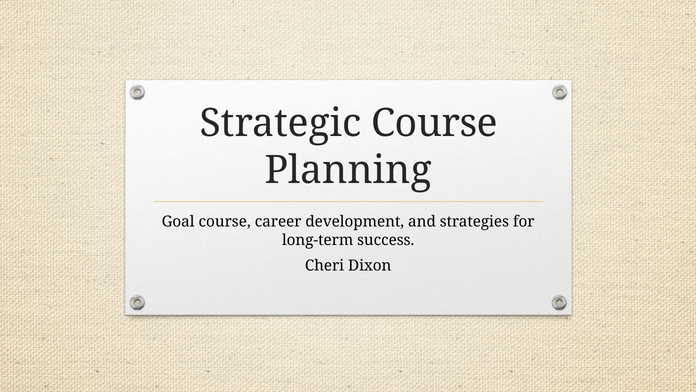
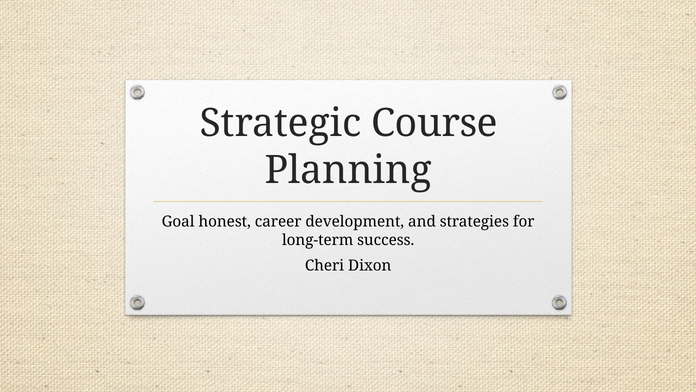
Goal course: course -> honest
